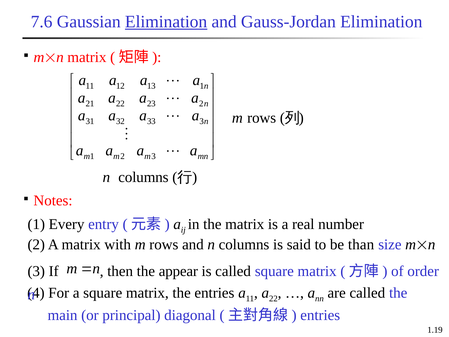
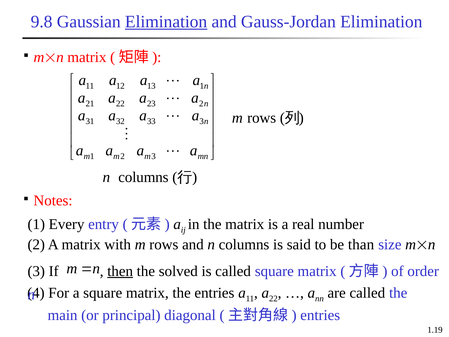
7.6: 7.6 -> 9.8
then underline: none -> present
appear: appear -> solved
